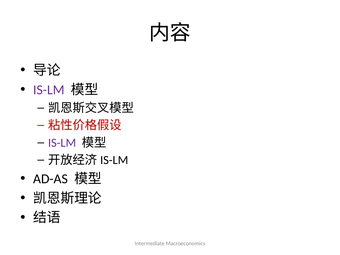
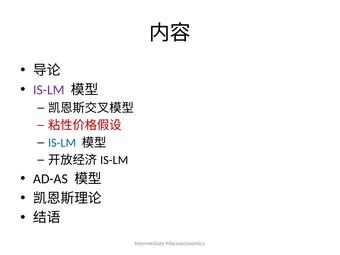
IS-LM at (62, 143) colour: purple -> blue
